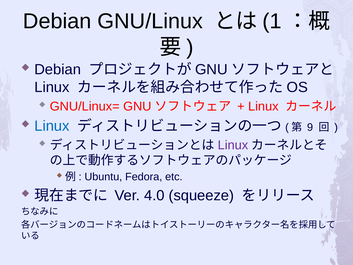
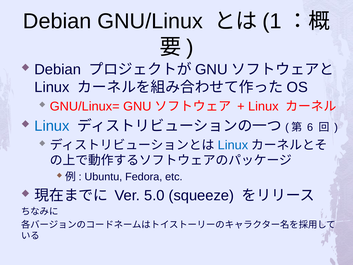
9: 9 -> 6
Linux at (233, 145) colour: purple -> blue
4.0: 4.0 -> 5.0
